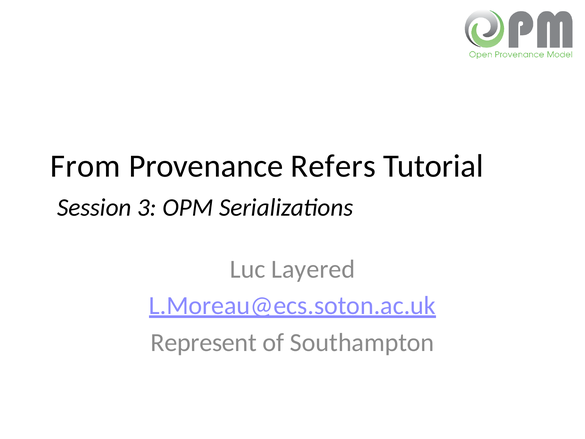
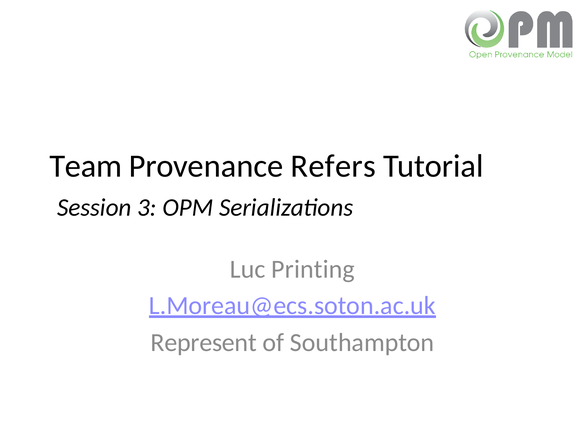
From: From -> Team
Layered: Layered -> Printing
